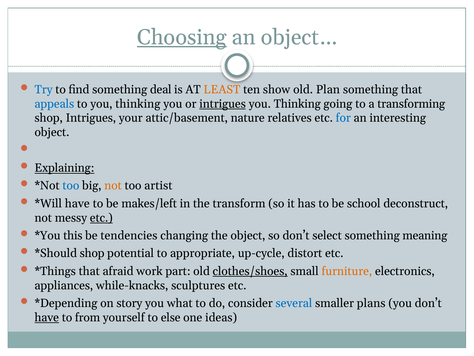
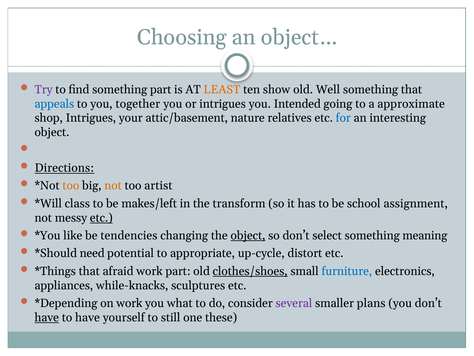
Choosing underline: present -> none
Try colour: blue -> purple
something deal: deal -> part
Plan: Plan -> Well
to you thinking: thinking -> together
intrigues at (223, 104) underline: present -> none
Thinking at (297, 104): Thinking -> Intended
transforming: transforming -> approximate
Explaining: Explaining -> Directions
too at (71, 185) colour: blue -> orange
have at (77, 203): have -> class
deconstruct: deconstruct -> assignment
this: this -> like
object at (248, 235) underline: none -> present
shop at (92, 253): shop -> need
furniture colour: orange -> blue
on story: story -> work
several colour: blue -> purple
to from: from -> have
else: else -> still
ideas: ideas -> these
